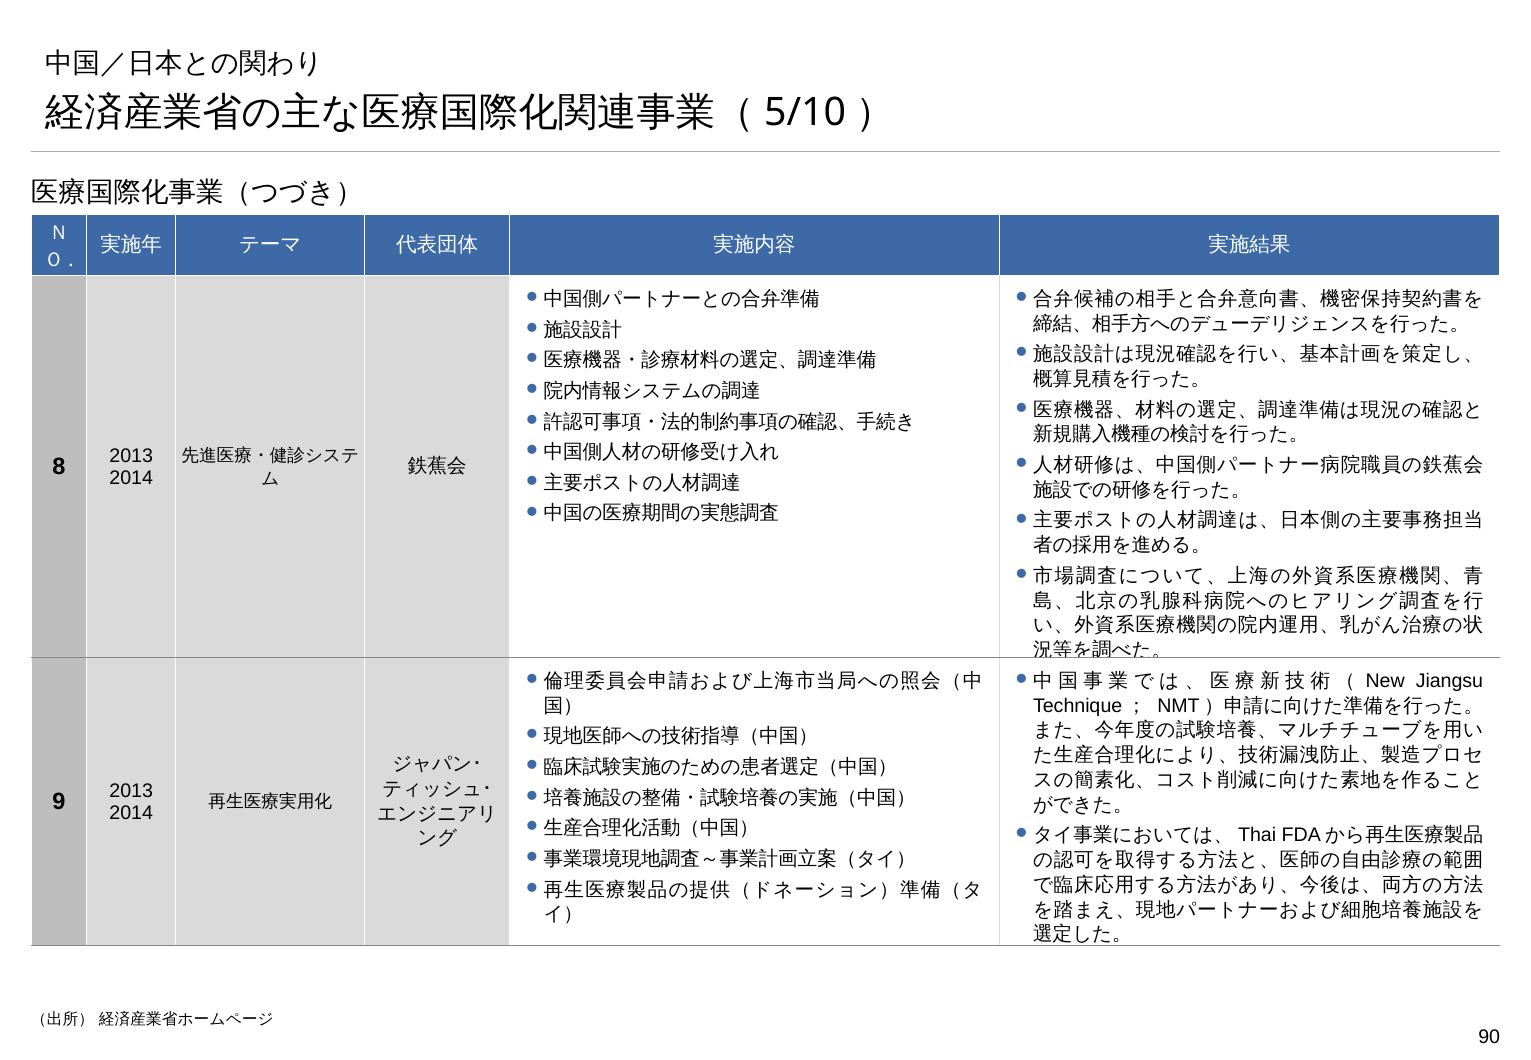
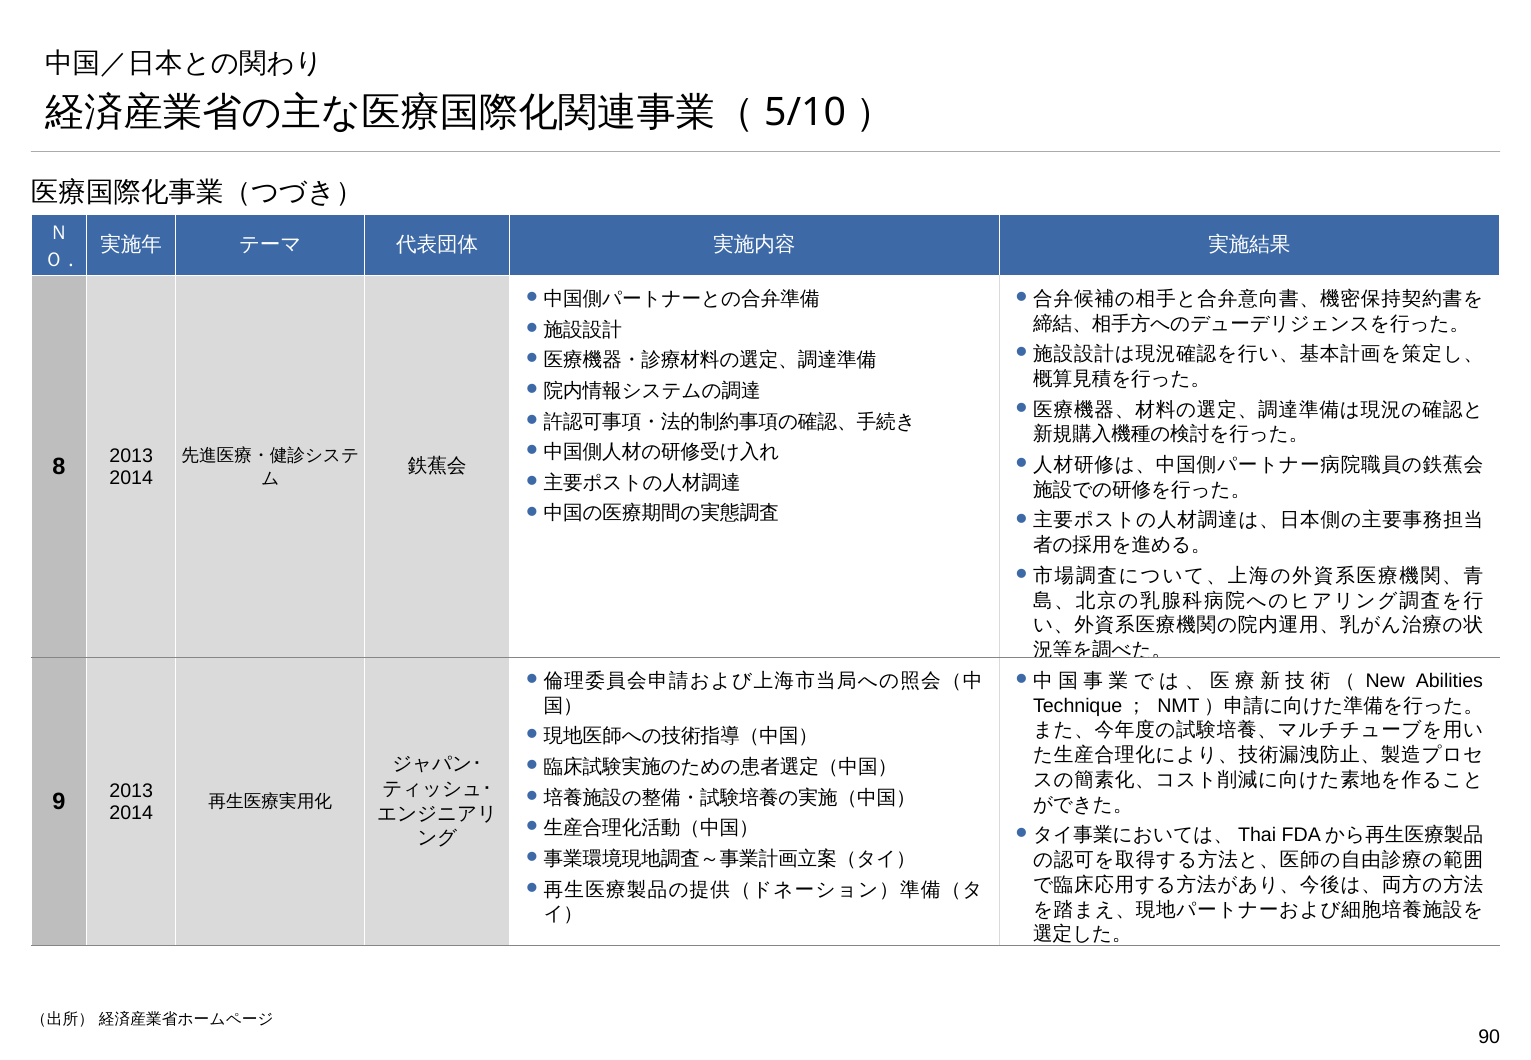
Jiangsu: Jiangsu -> Abilities
